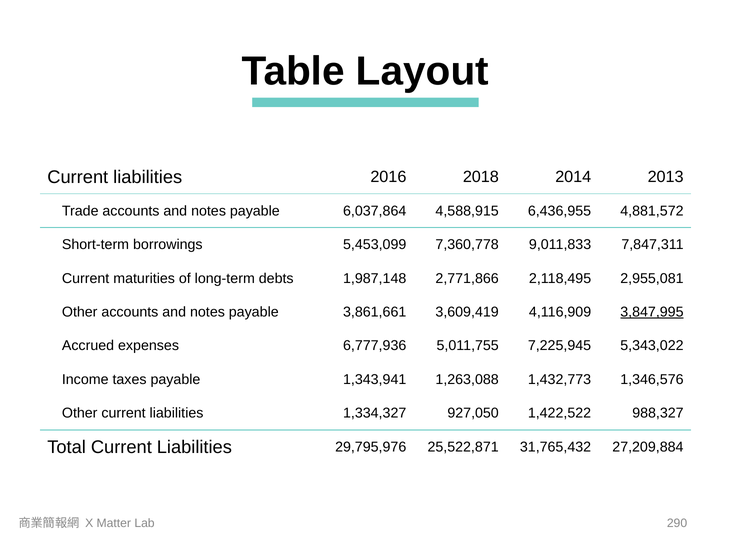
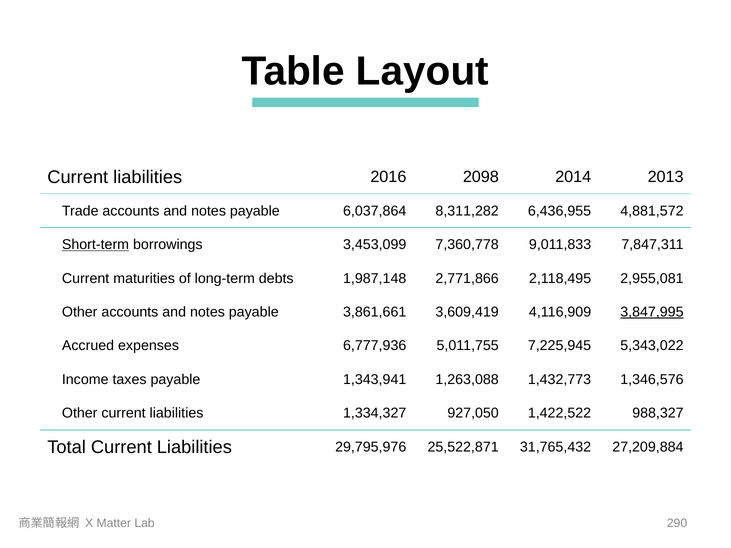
2018: 2018 -> 2098
4,588,915: 4,588,915 -> 8,311,282
Short-term underline: none -> present
5,453,099: 5,453,099 -> 3,453,099
